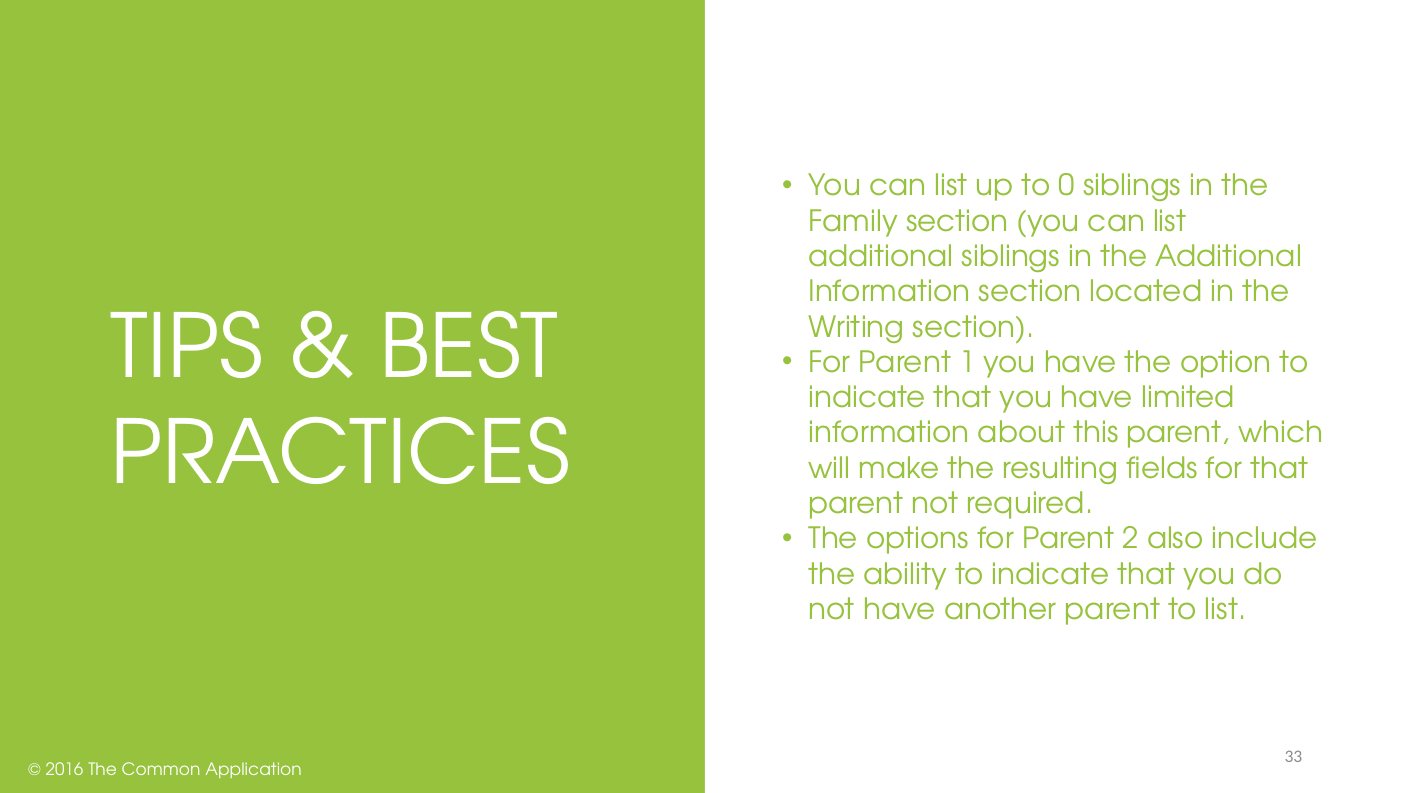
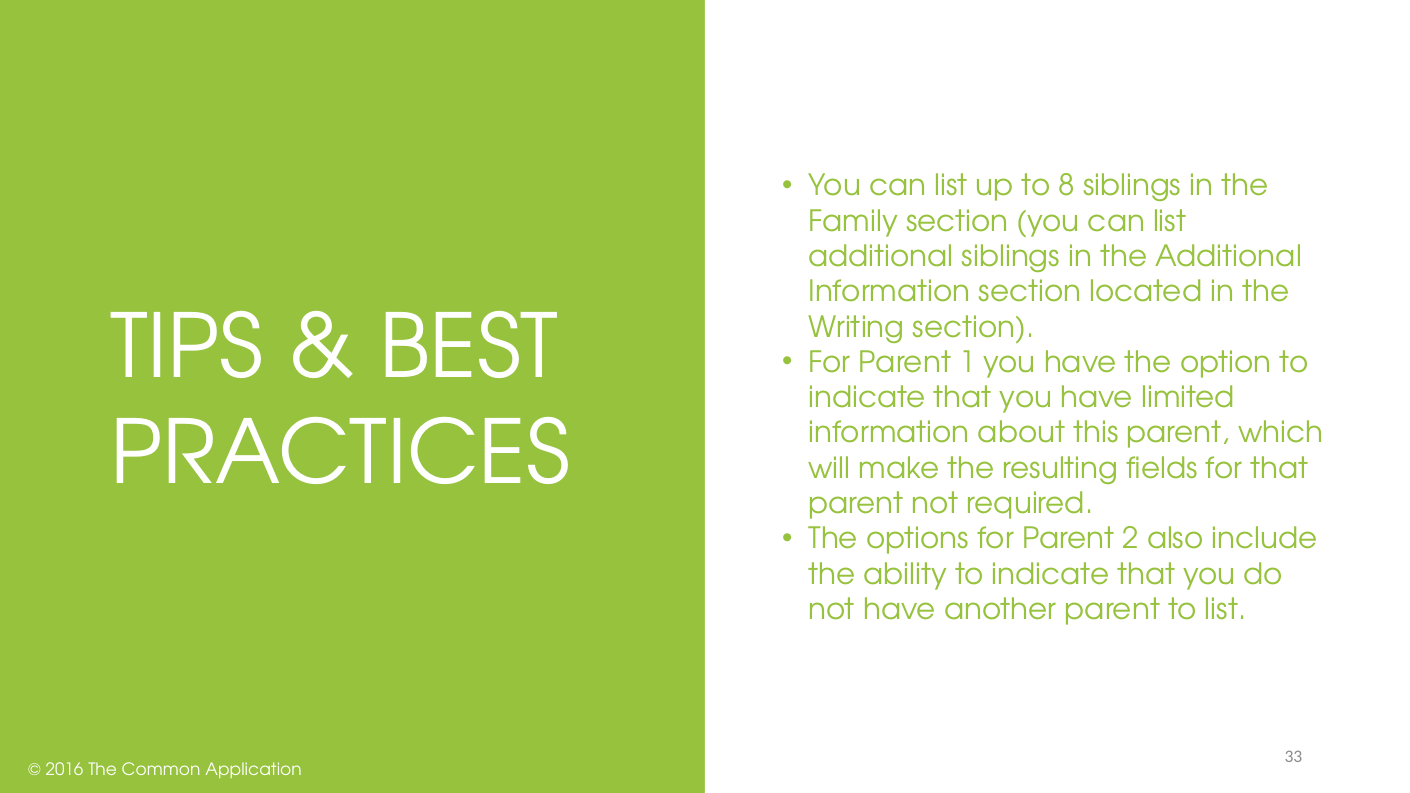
0: 0 -> 8
